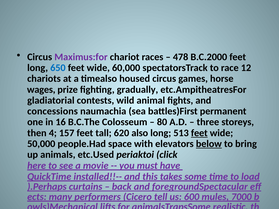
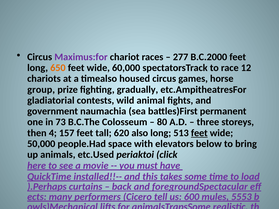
478: 478 -> 277
650 colour: blue -> orange
wages: wages -> group
concessions: concessions -> government
16: 16 -> 73
below underline: present -> none
7000: 7000 -> 5553
